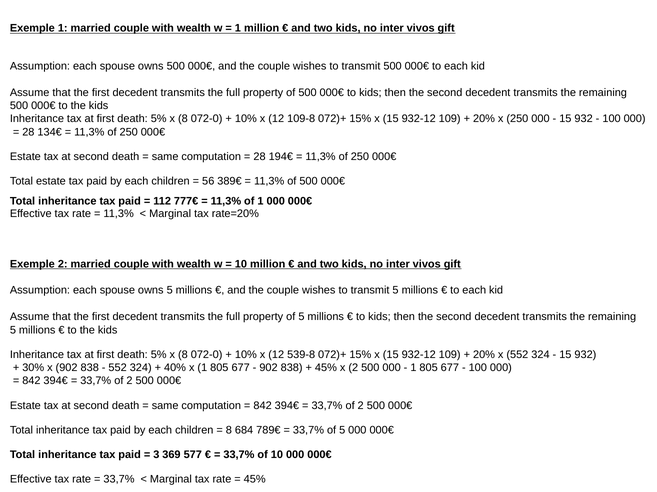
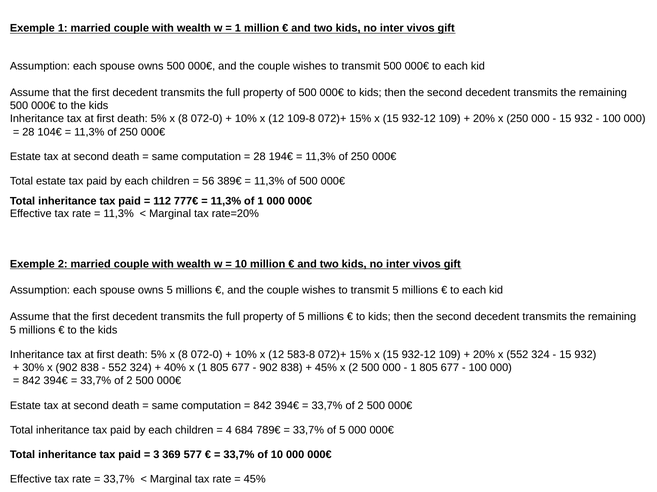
134€: 134€ -> 104€
539-8: 539-8 -> 583-8
8 at (229, 431): 8 -> 4
